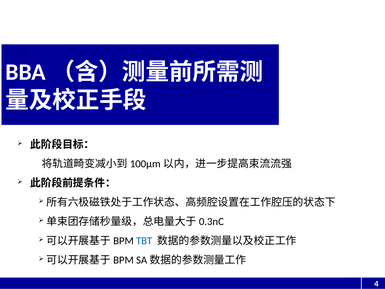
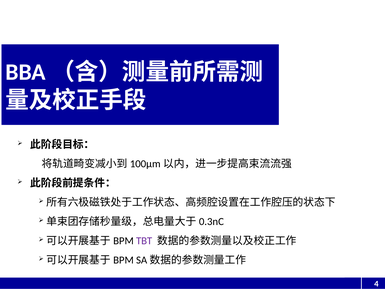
TBT colour: blue -> purple
